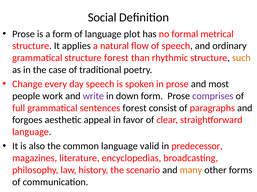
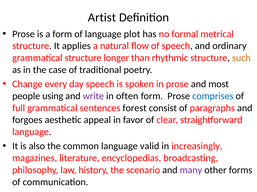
Social: Social -> Artist
structure forest: forest -> longer
work: work -> using
down: down -> often
comprises colour: purple -> blue
predecessor: predecessor -> increasingly
many colour: orange -> purple
